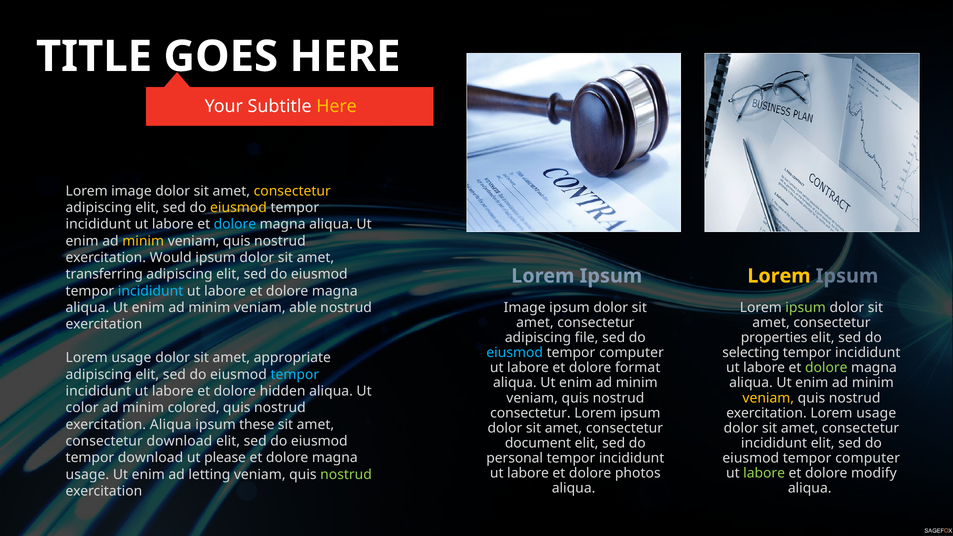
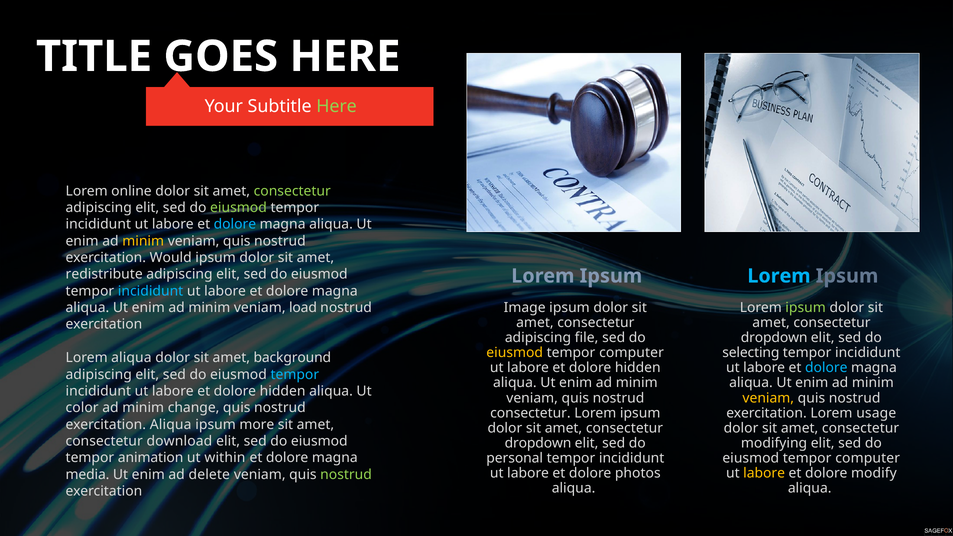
Here at (337, 107) colour: yellow -> light green
Lorem image: image -> online
consectetur at (292, 191) colour: yellow -> light green
eiusmod at (238, 208) colour: yellow -> light green
transferring: transferring -> redistribute
Lorem at (779, 276) colour: yellow -> light blue
able: able -> load
properties at (774, 338): properties -> dropdown
eiusmod at (515, 353) colour: light blue -> yellow
usage at (131, 358): usage -> aliqua
appropriate: appropriate -> background
format at (638, 368): format -> hidden
dolore at (826, 368) colour: light green -> light blue
colored: colored -> change
these: these -> more
document at (538, 443): document -> dropdown
incididunt at (774, 443): incididunt -> modifying
tempor download: download -> animation
please: please -> within
labore at (764, 473) colour: light green -> yellow
usage at (87, 475): usage -> media
letting: letting -> delete
